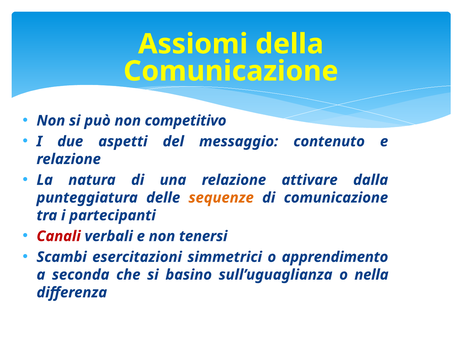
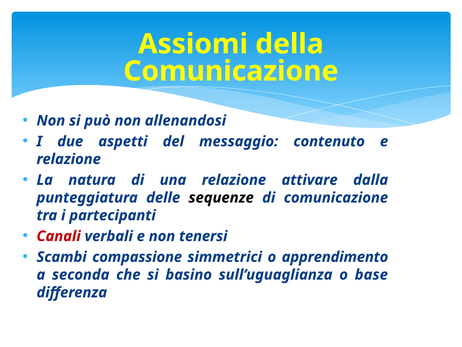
competitivo: competitivo -> allenandosi
sequenze colour: orange -> black
esercitazioni: esercitazioni -> compassione
nella: nella -> base
